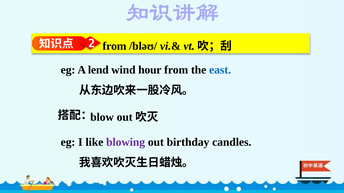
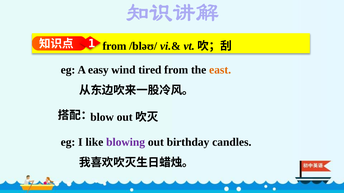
2: 2 -> 1
lend: lend -> easy
hour: hour -> tired
east colour: blue -> orange
